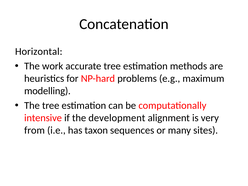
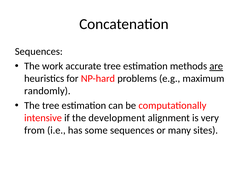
Horizontal at (39, 52): Horizontal -> Sequences
are underline: none -> present
modelling: modelling -> randomly
taxon: taxon -> some
